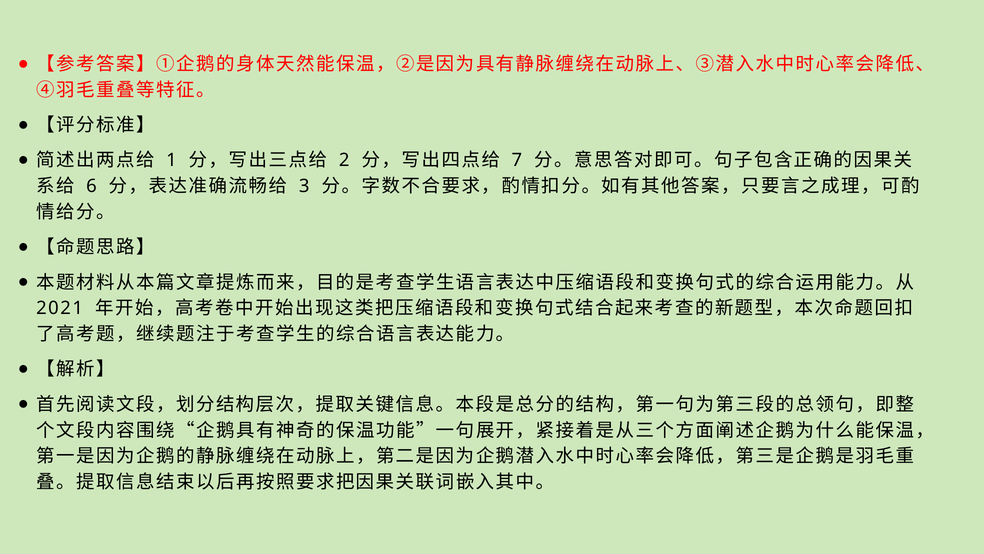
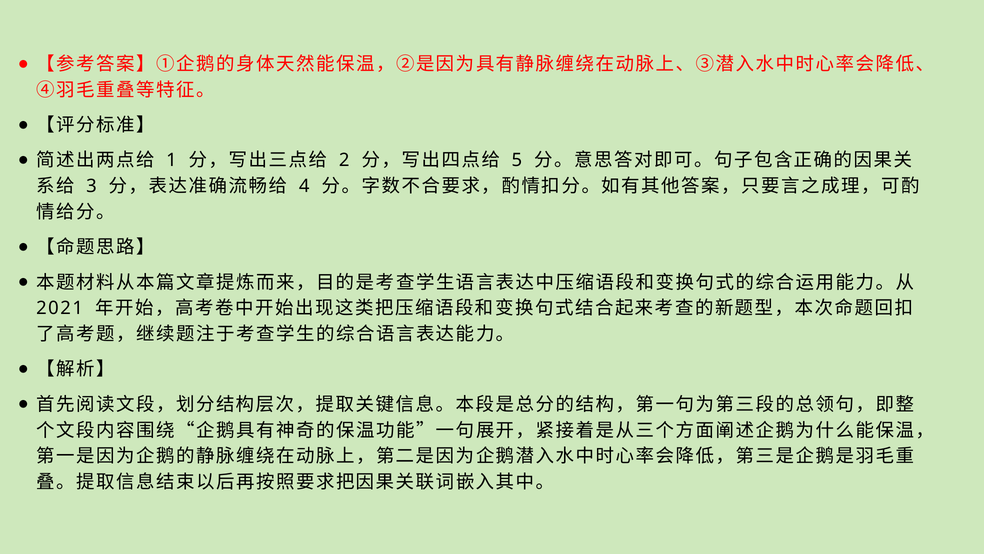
7: 7 -> 5
6: 6 -> 3
3: 3 -> 4
